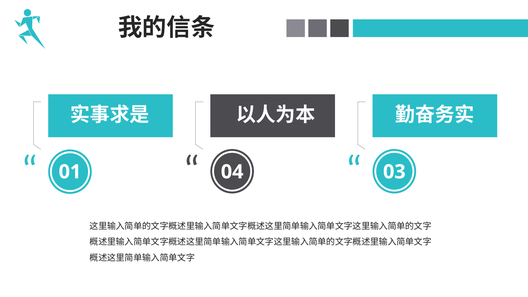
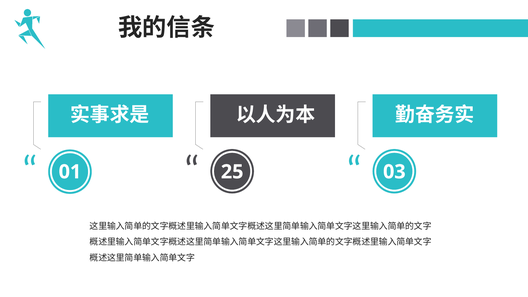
04: 04 -> 25
